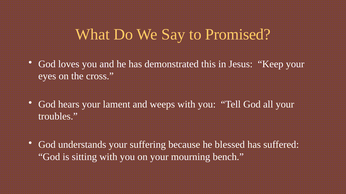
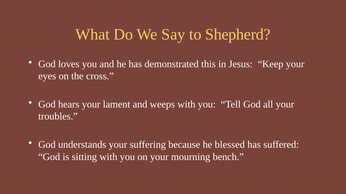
Promised: Promised -> Shepherd
